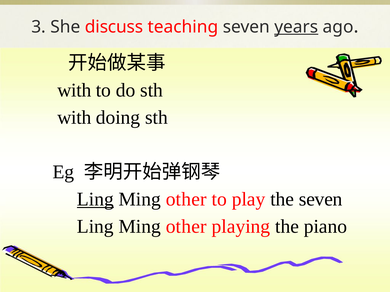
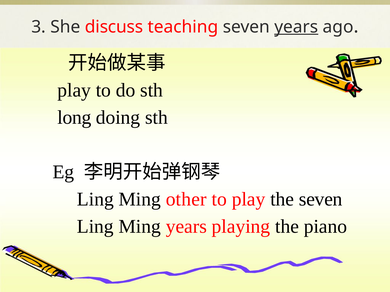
with at (74, 90): with -> play
with at (74, 118): with -> long
Ling at (95, 199) underline: present -> none
other at (186, 227): other -> years
